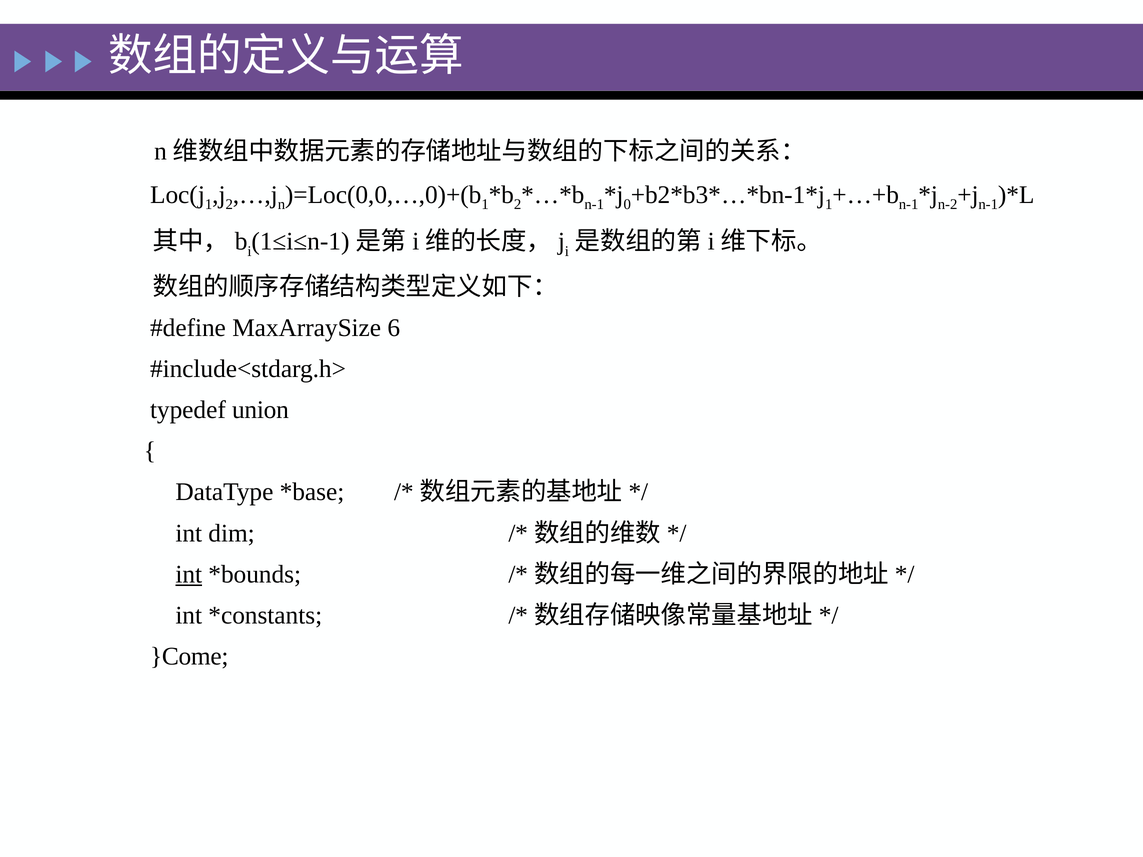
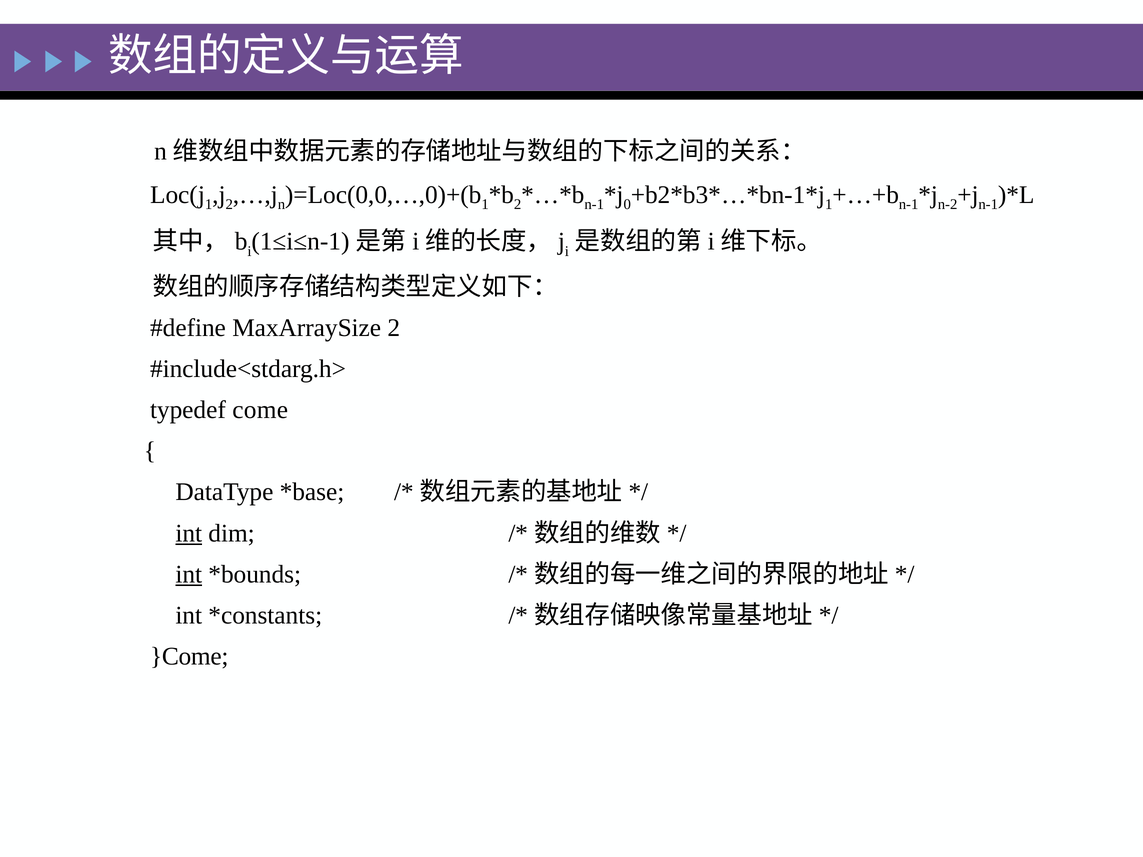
MaxArraySize 6: 6 -> 2
union: union -> come
int at (189, 533) underline: none -> present
